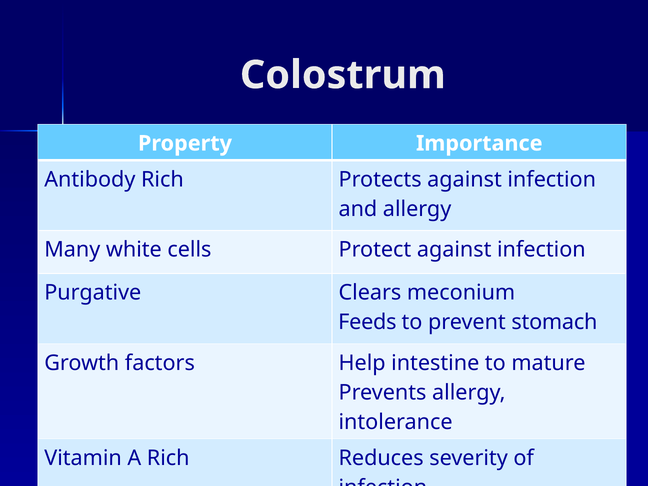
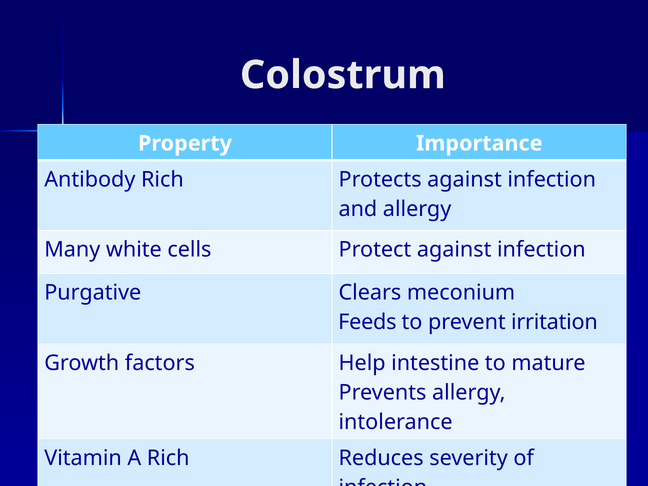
stomach: stomach -> irritation
